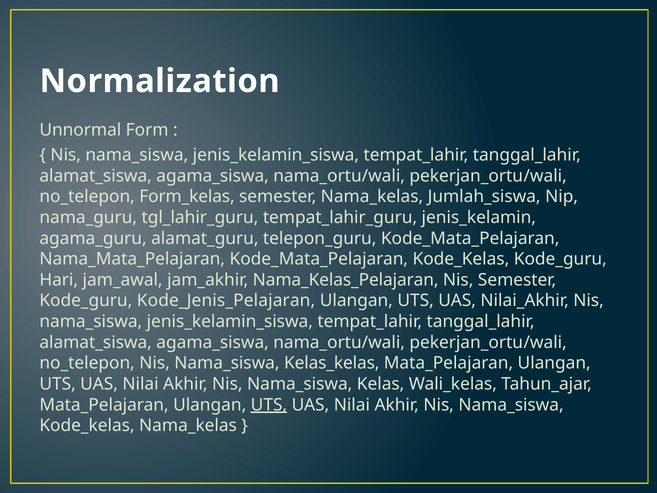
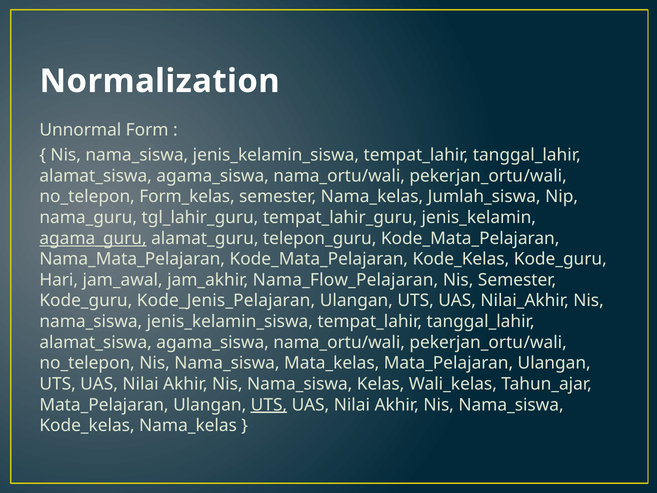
agama_guru underline: none -> present
Nama_Kelas_Pelajaran: Nama_Kelas_Pelajaran -> Nama_Flow_Pelajaran
Kelas_kelas: Kelas_kelas -> Mata_kelas
